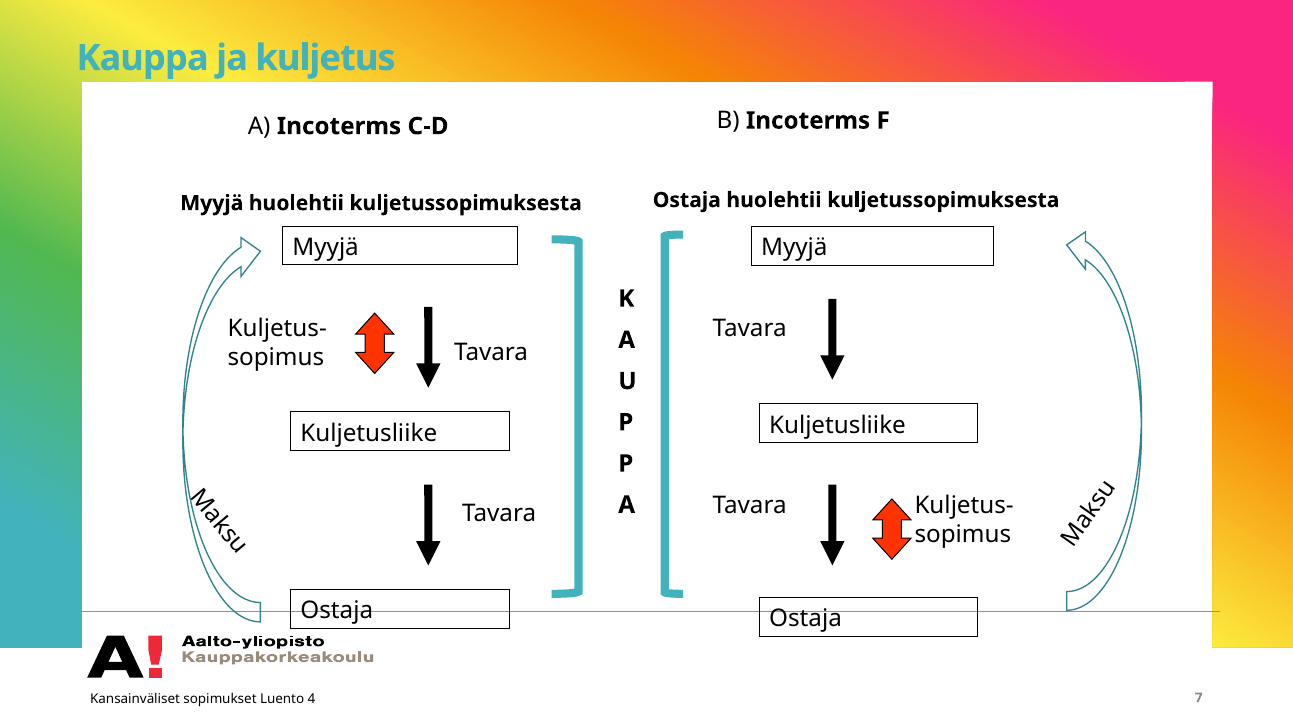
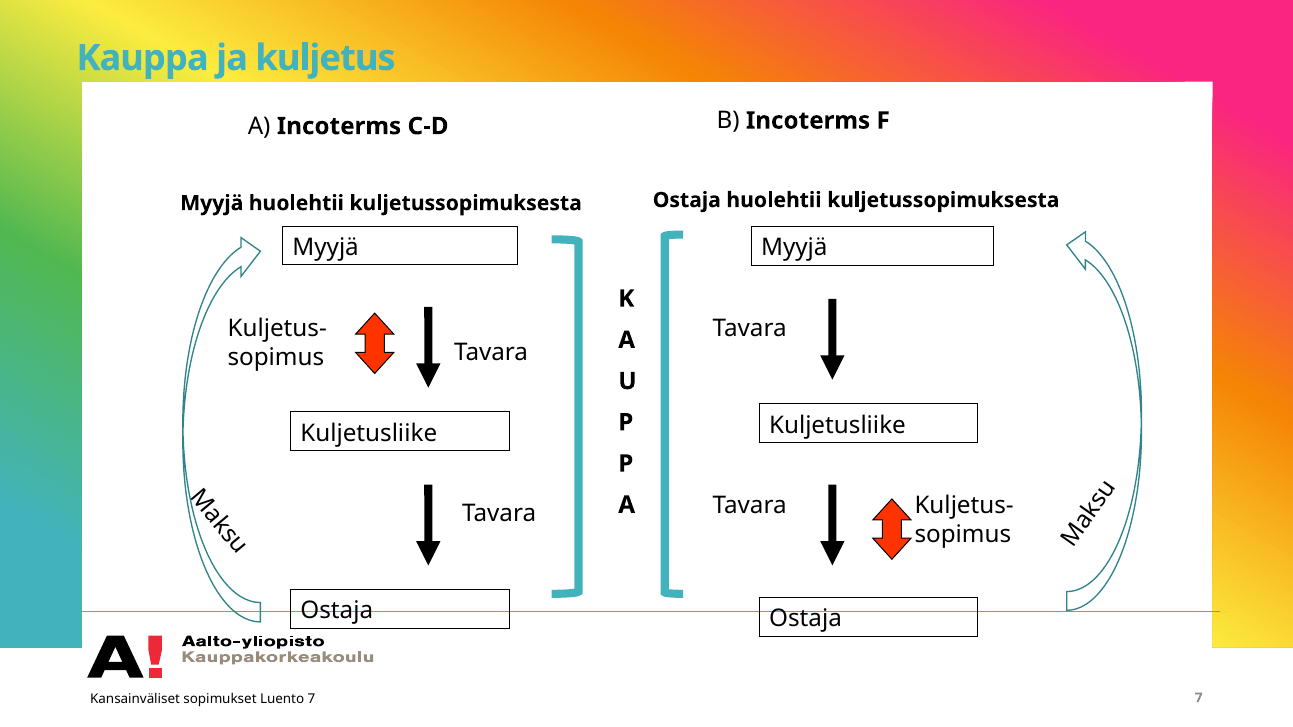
Luento 4: 4 -> 7
